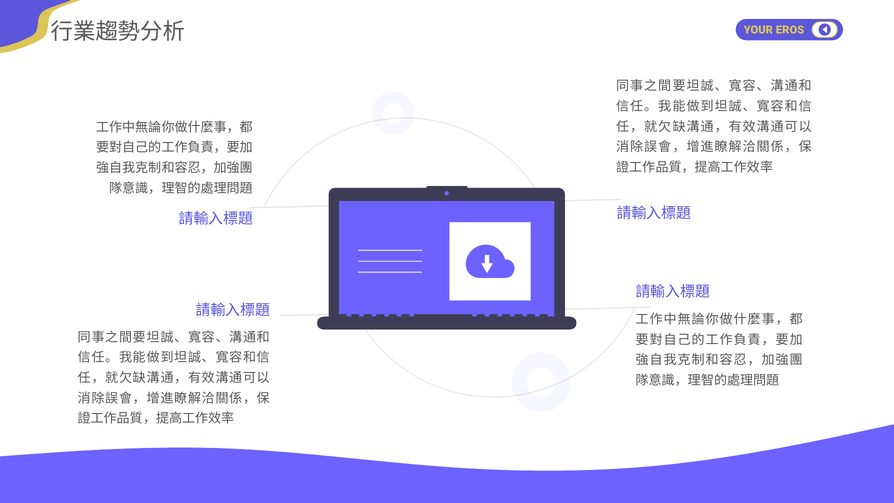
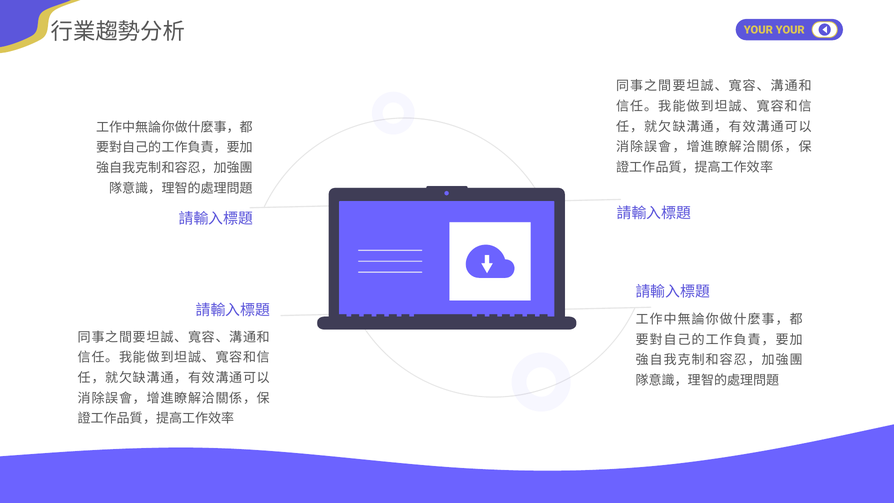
YOUR EROS: EROS -> YOUR
